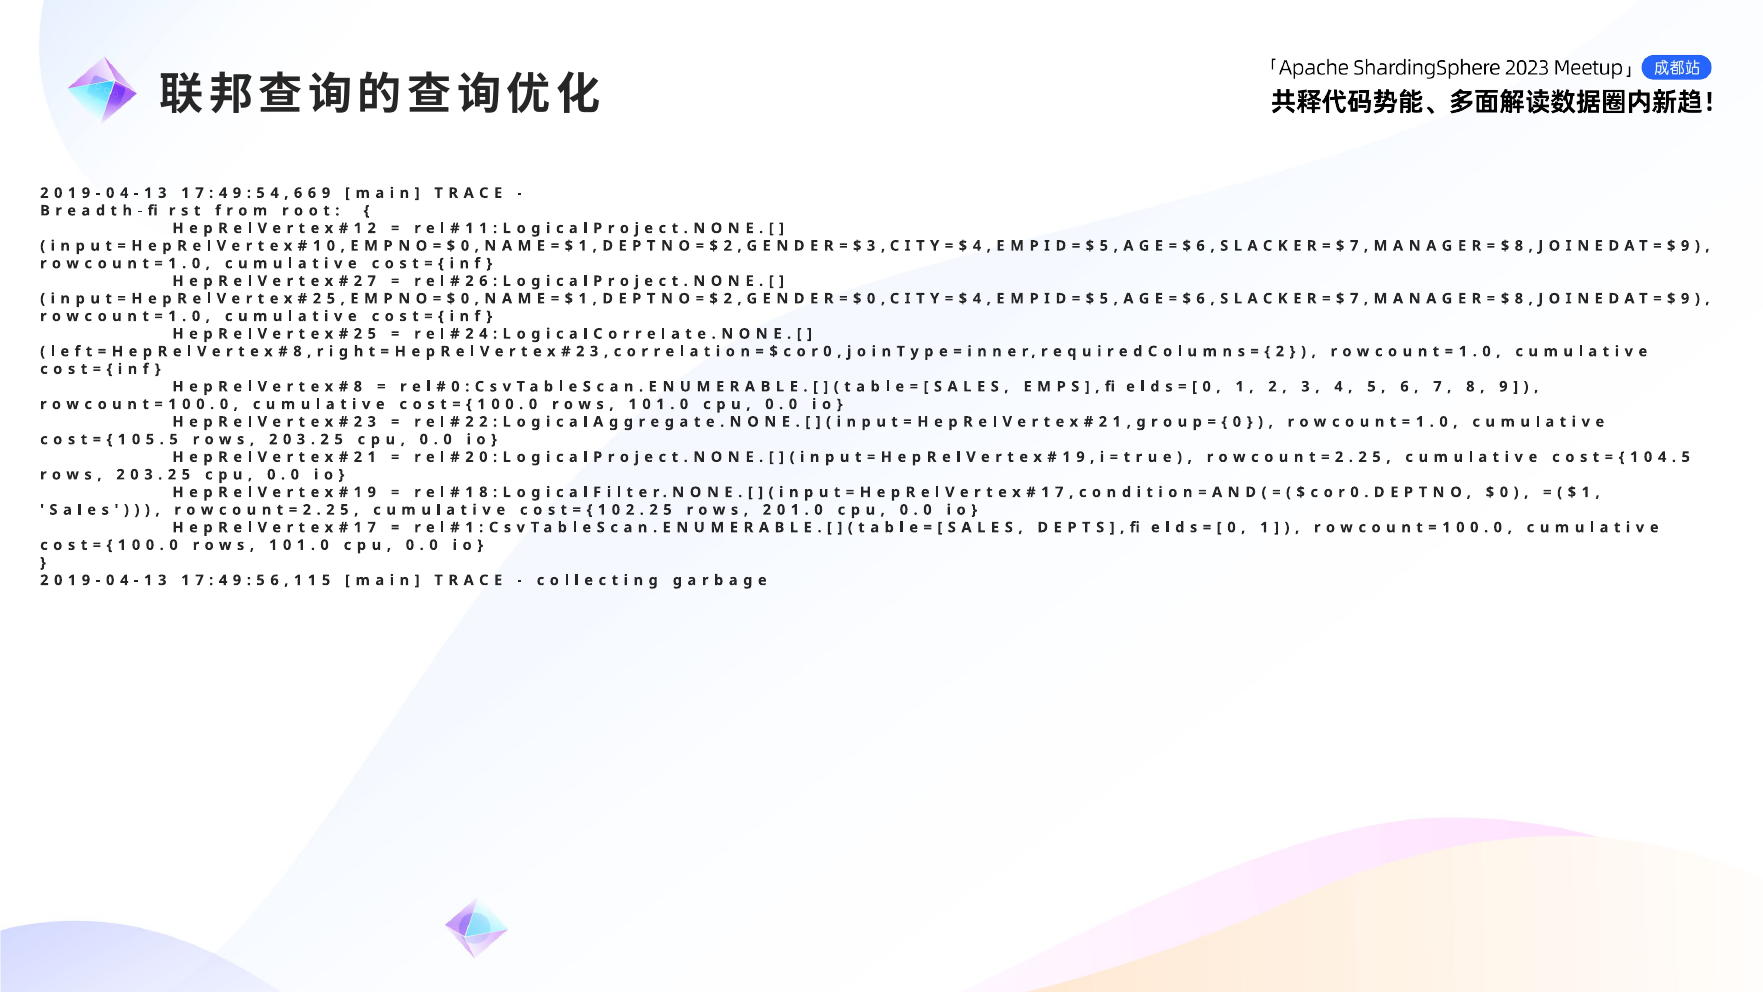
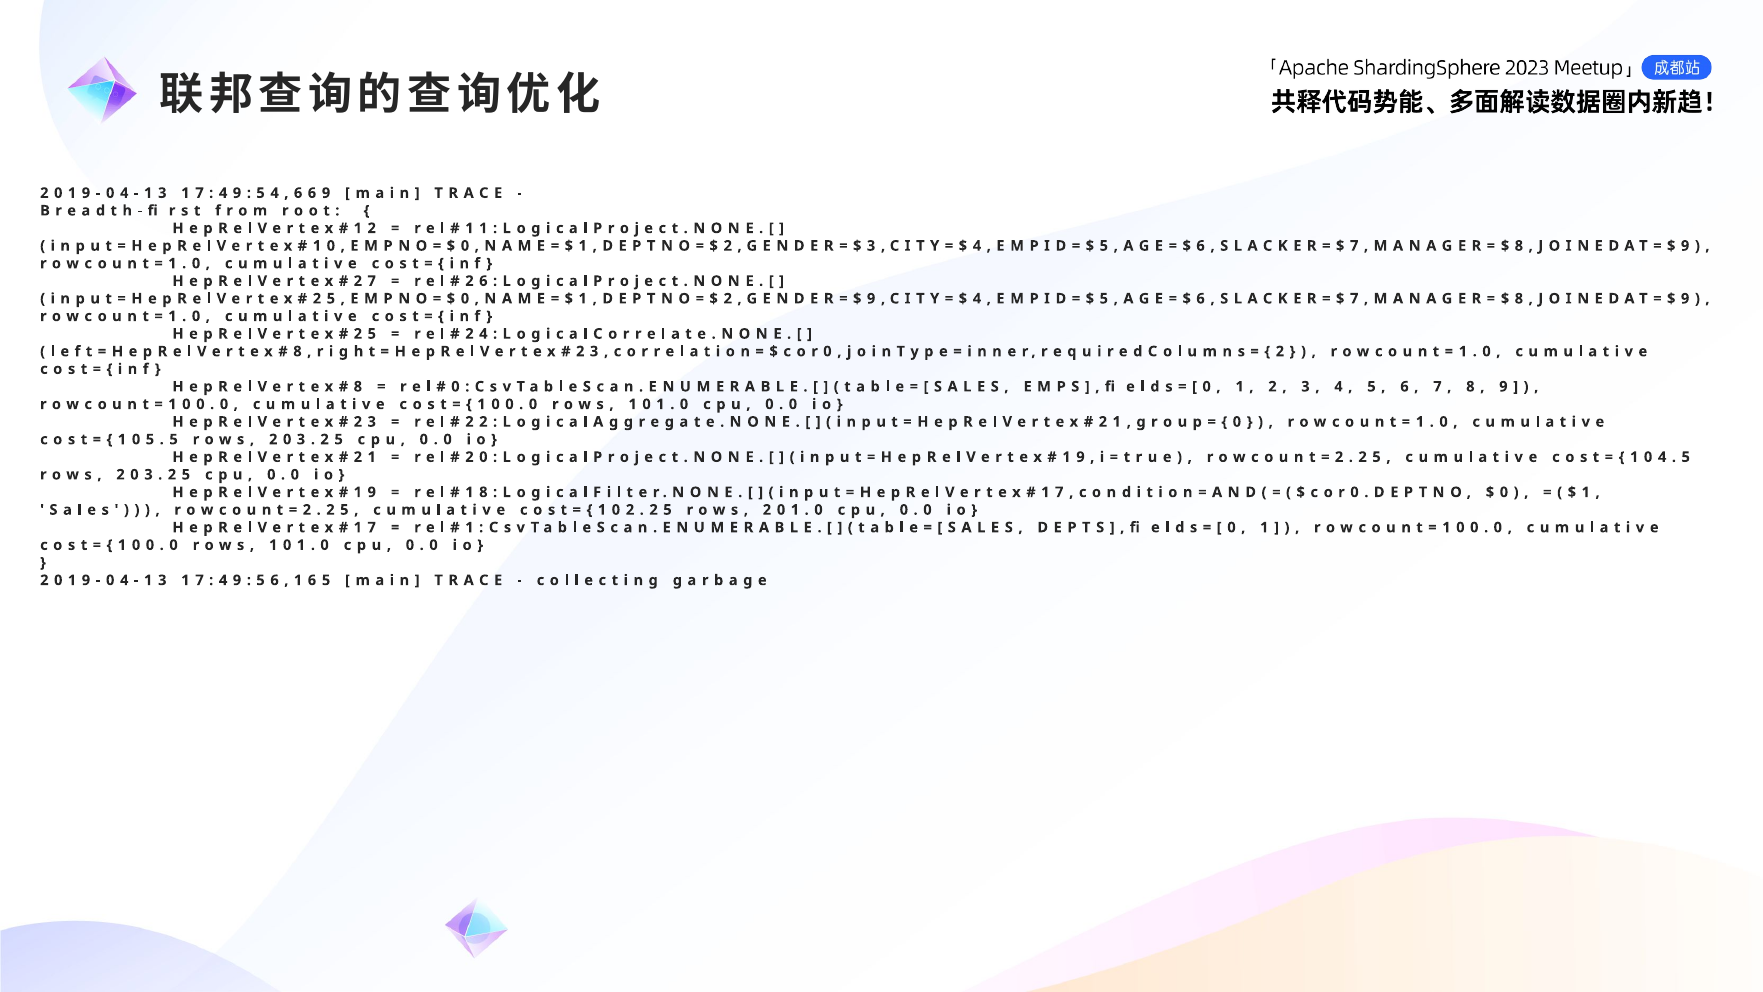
0 at (871, 299): 0 -> 9
1 at (312, 580): 1 -> 6
